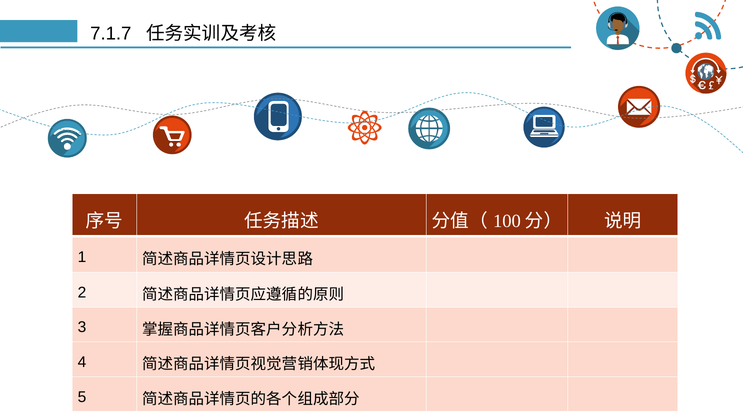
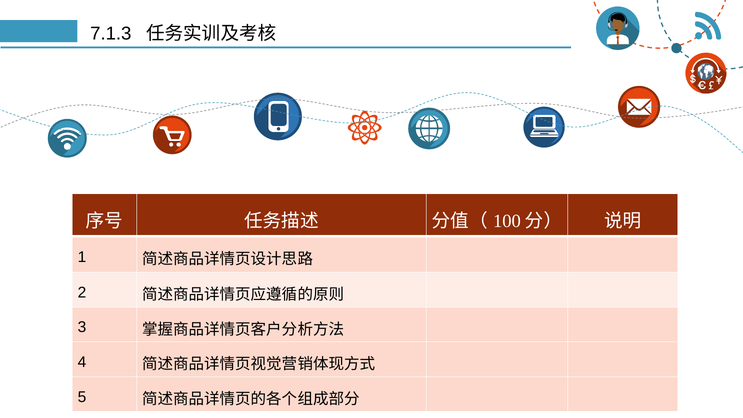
7.1.7: 7.1.7 -> 7.1.3
